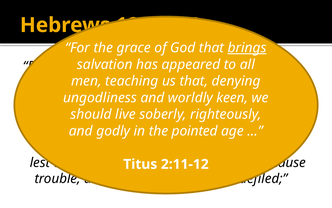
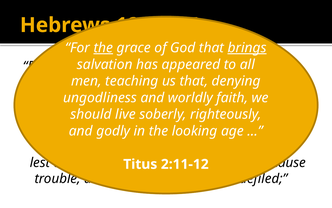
the at (103, 48) underline: none -> present
keen: keen -> faith
the pointed: pointed -> looking
